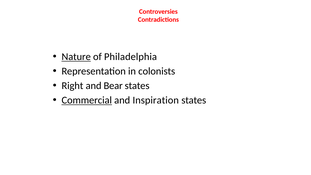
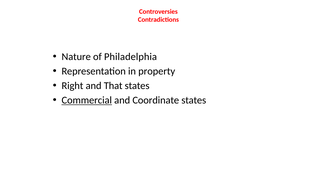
Nature underline: present -> none
colonists: colonists -> property
Bear: Bear -> That
Inspiration: Inspiration -> Coordinate
